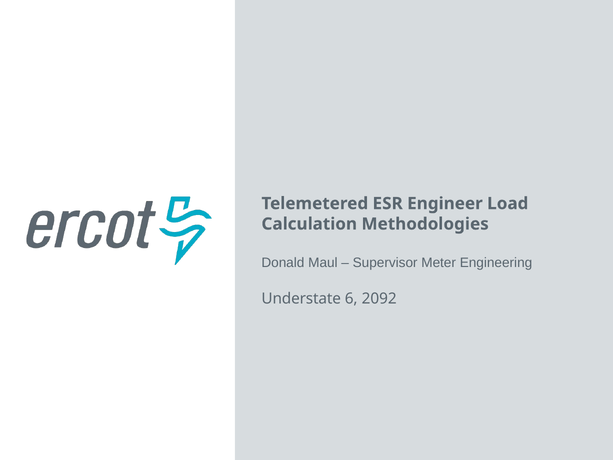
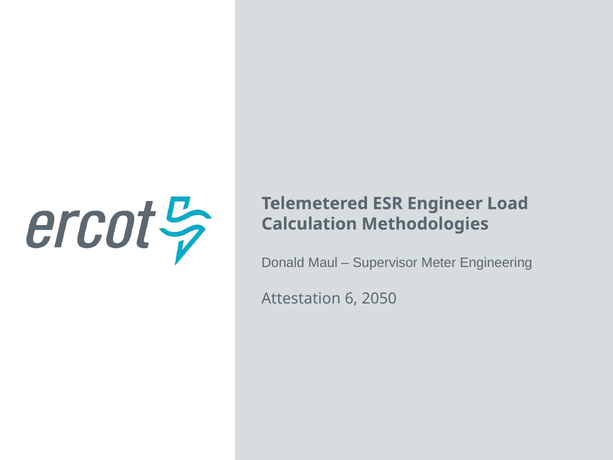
Understate: Understate -> Attestation
2092: 2092 -> 2050
